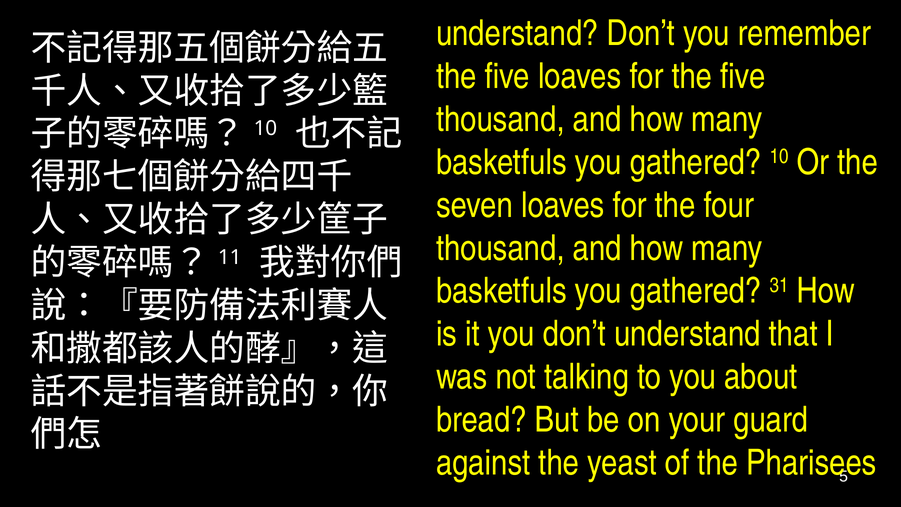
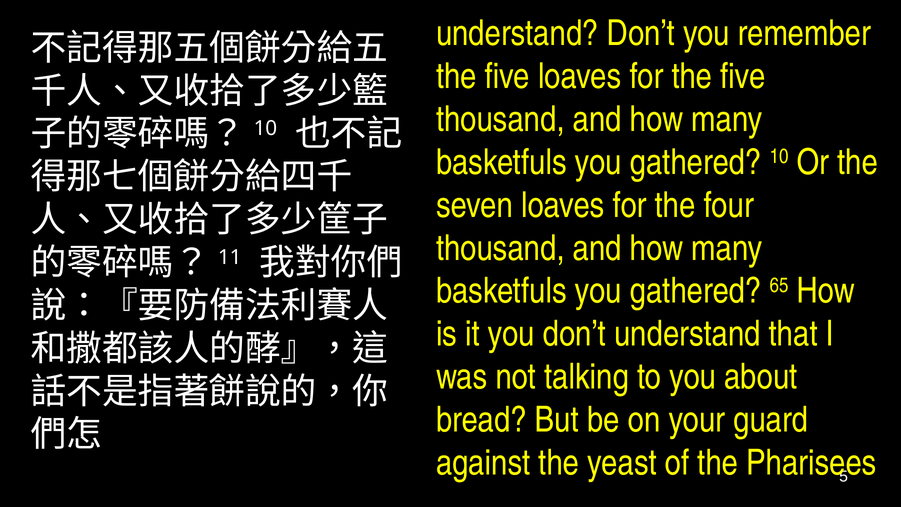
31: 31 -> 65
